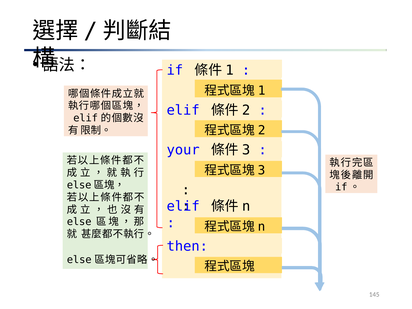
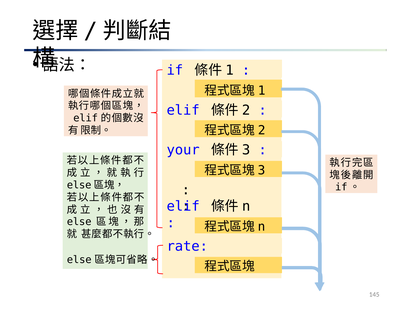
then: then -> rate
